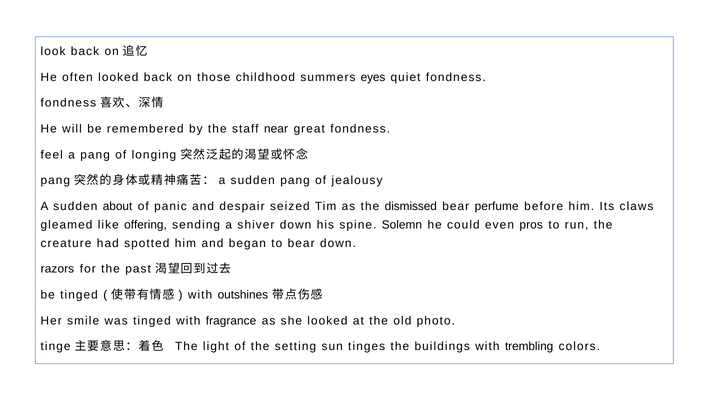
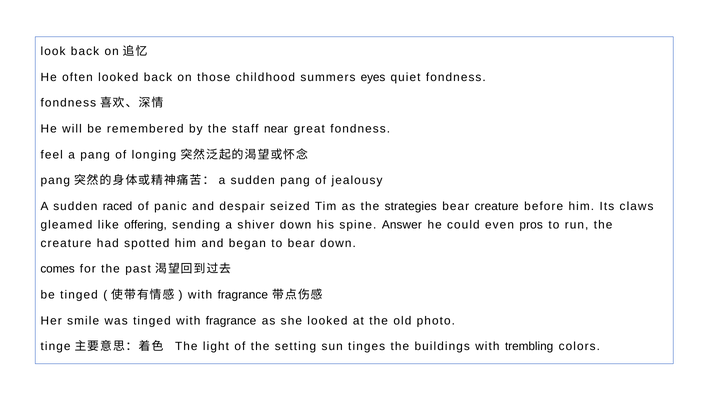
about: about -> raced
dismissed: dismissed -> strategies
bear perfume: perfume -> creature
Solemn: Solemn -> Answer
razors: razors -> comes
outshines at (243, 295): outshines -> fragrance
